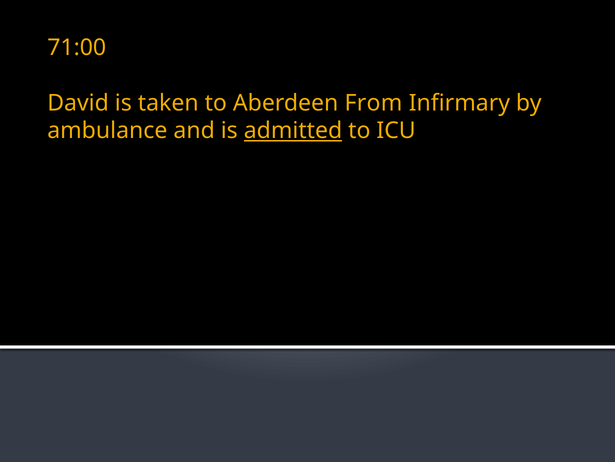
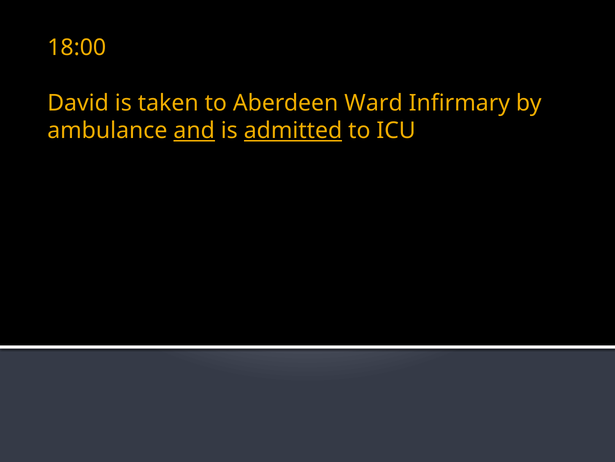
71:00: 71:00 -> 18:00
From: From -> Ward
and underline: none -> present
